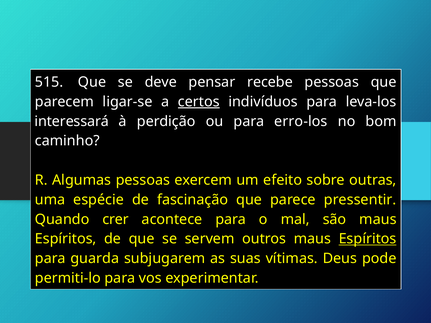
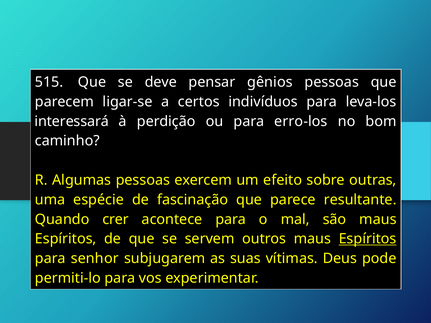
recebe: recebe -> gênios
certos underline: present -> none
pressentir: pressentir -> resultante
guarda: guarda -> senhor
